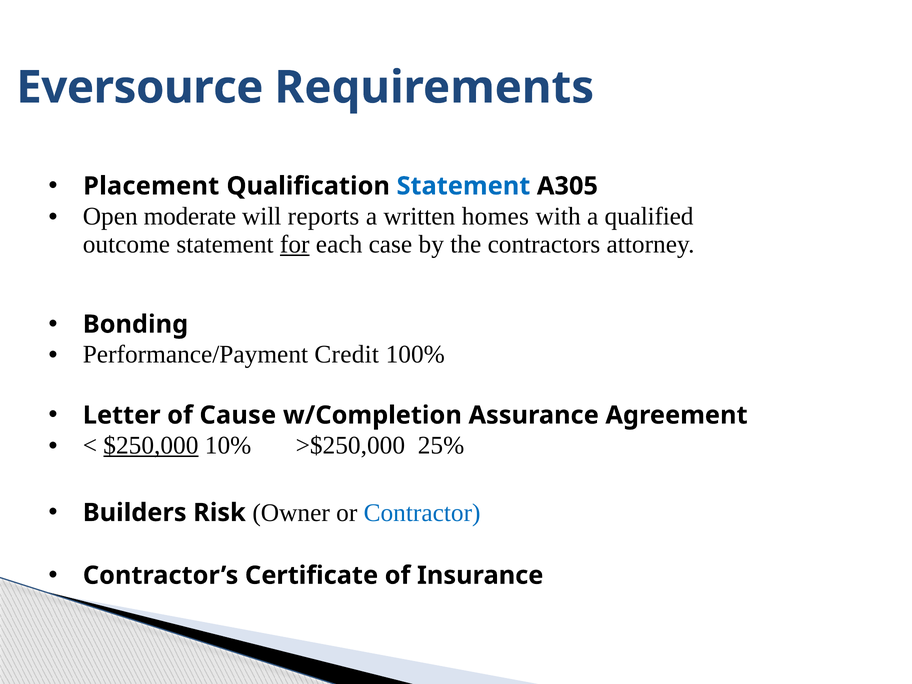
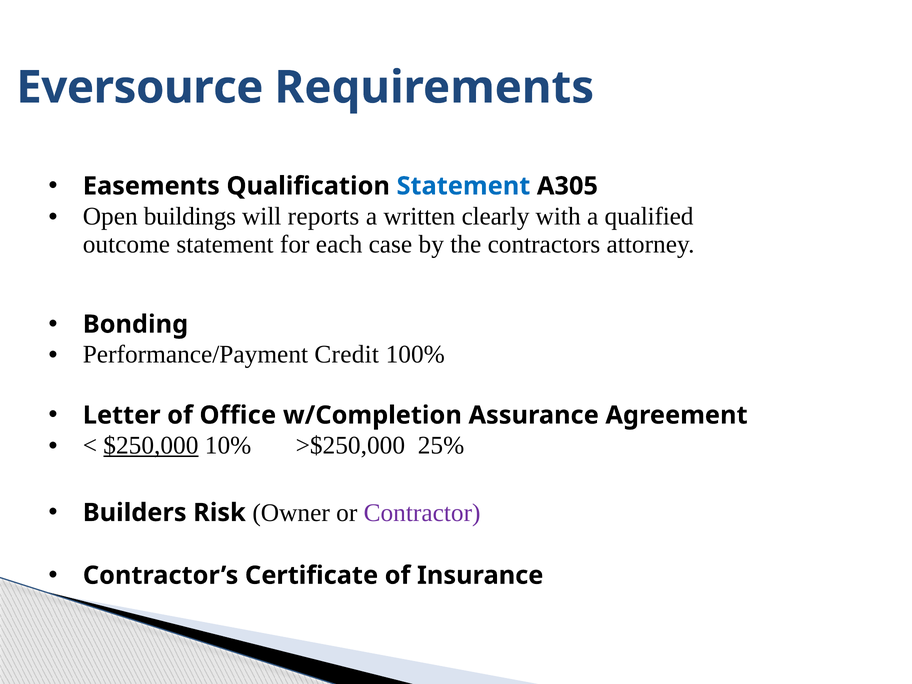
Placement: Placement -> Easements
moderate: moderate -> buildings
homes: homes -> clearly
for underline: present -> none
Cause: Cause -> Office
Contractor colour: blue -> purple
